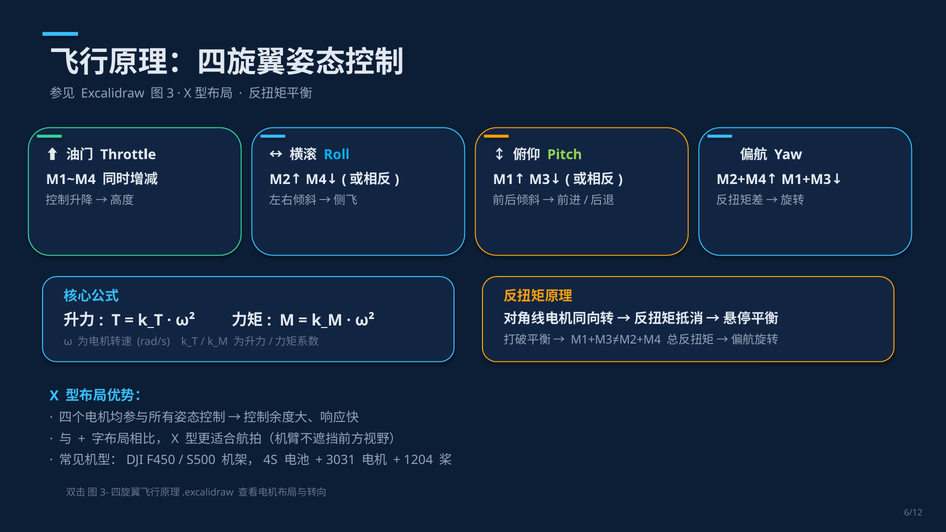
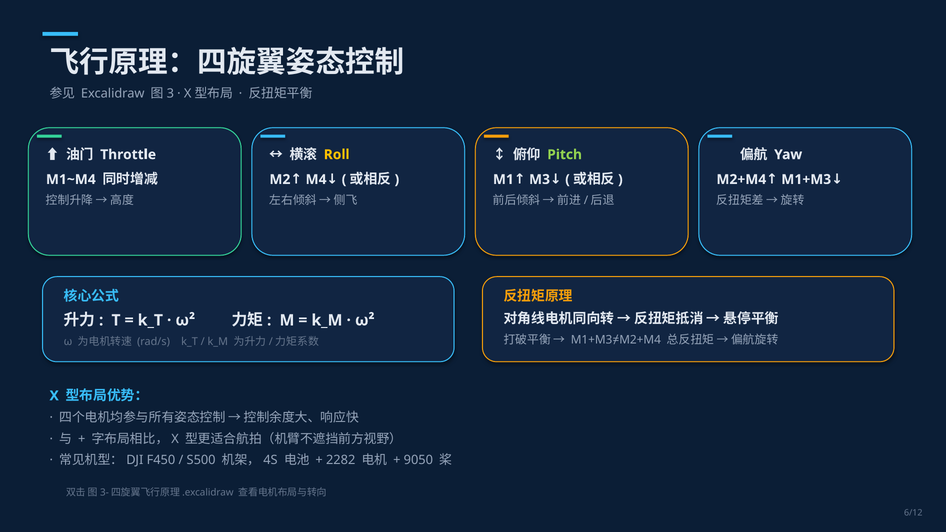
Roll colour: light blue -> yellow
3031: 3031 -> 2282
1204: 1204 -> 9050
